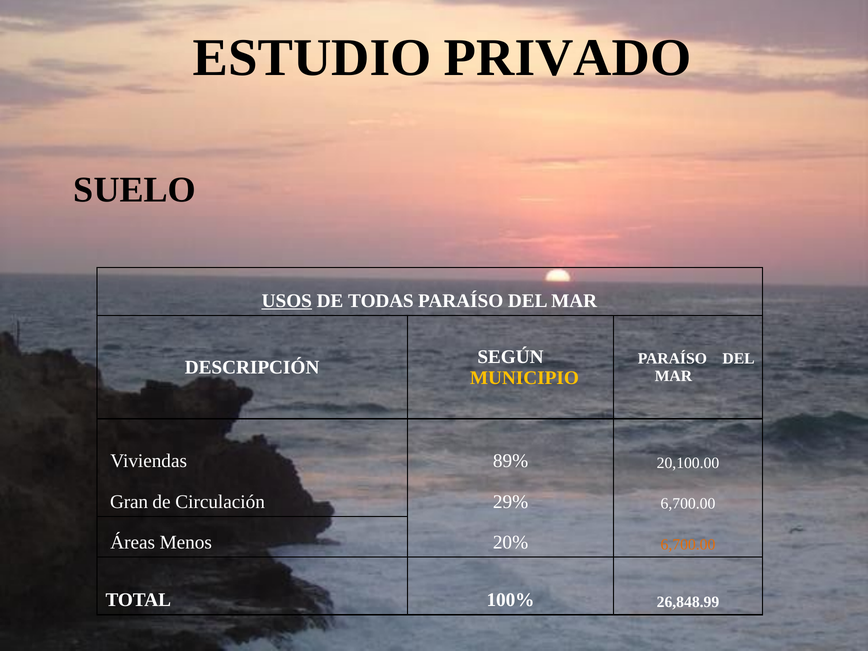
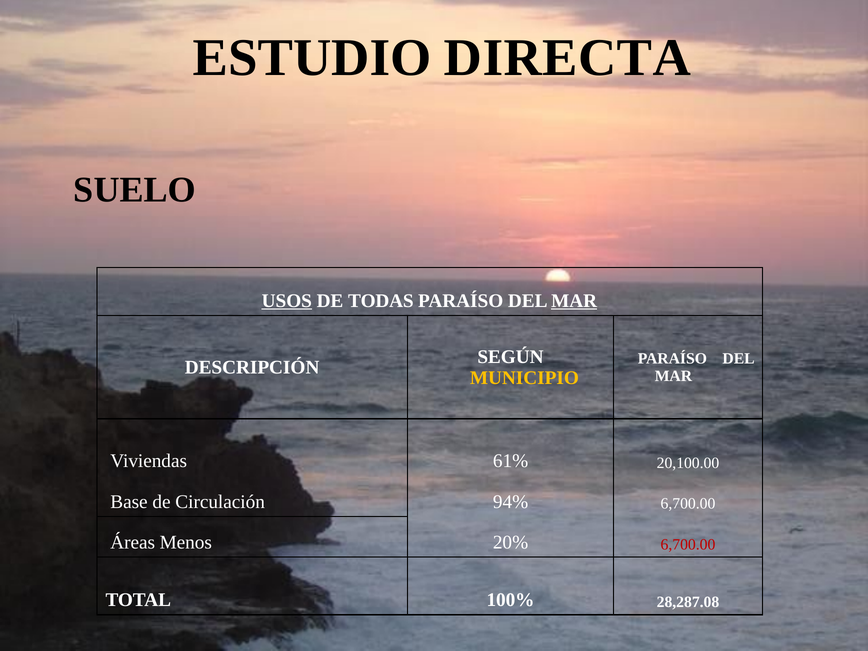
PRIVADO: PRIVADO -> DIRECTA
MAR at (574, 301) underline: none -> present
89%: 89% -> 61%
Gran: Gran -> Base
29%: 29% -> 94%
6,700.00 at (688, 544) colour: orange -> red
26,848.99: 26,848.99 -> 28,287.08
